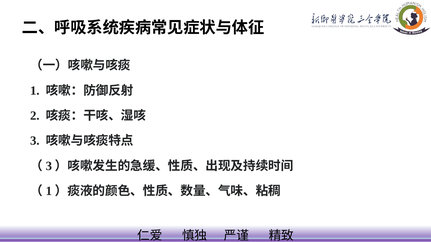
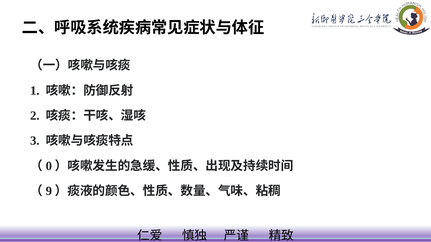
3 at (49, 166): 3 -> 0
1 at (49, 191): 1 -> 9
